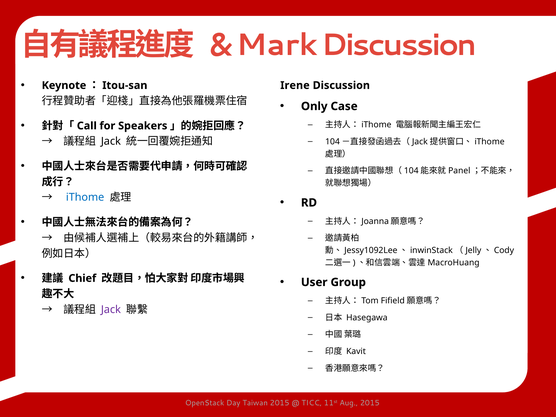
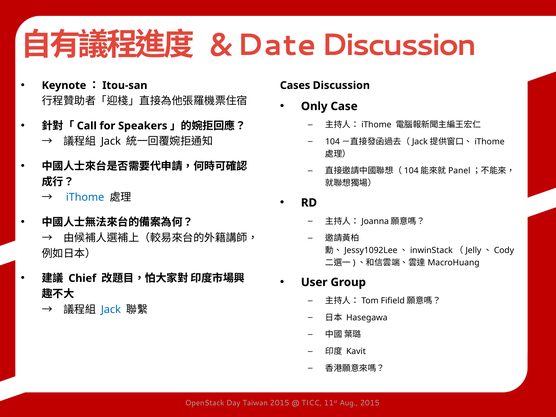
Mark: Mark -> Date
Irene: Irene -> Cases
Jack at (111, 309) colour: purple -> blue
